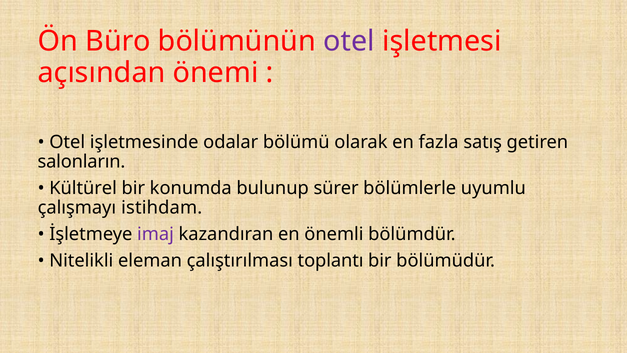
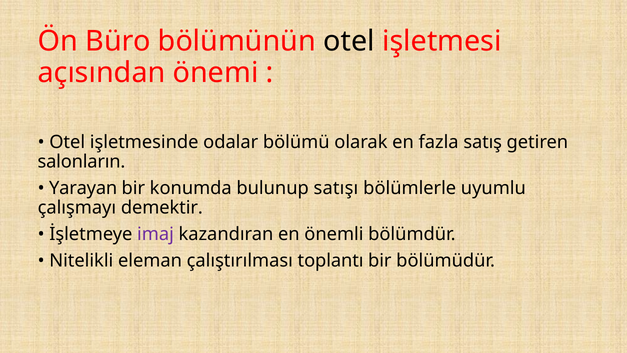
otel at (349, 41) colour: purple -> black
Kültürel: Kültürel -> Yarayan
sürer: sürer -> satışı
istihdam: istihdam -> demektir
